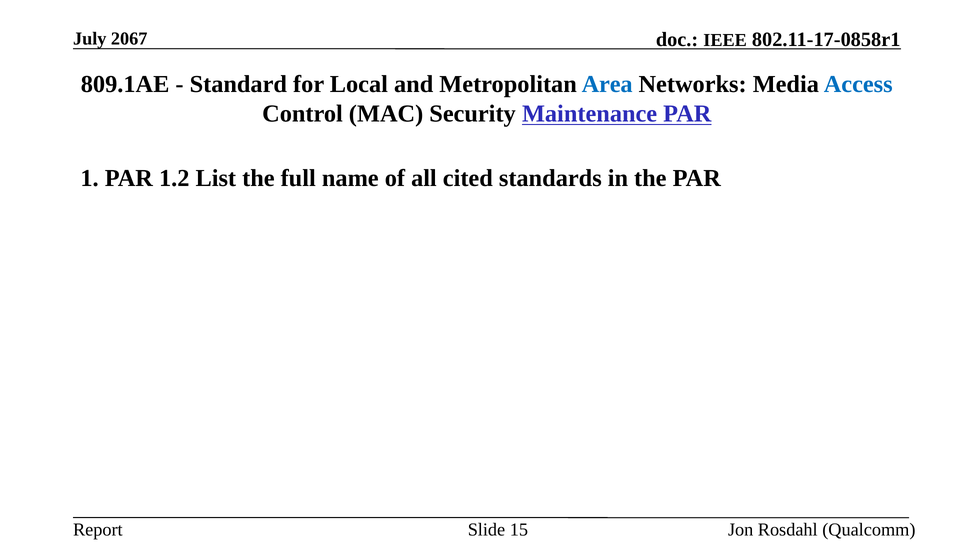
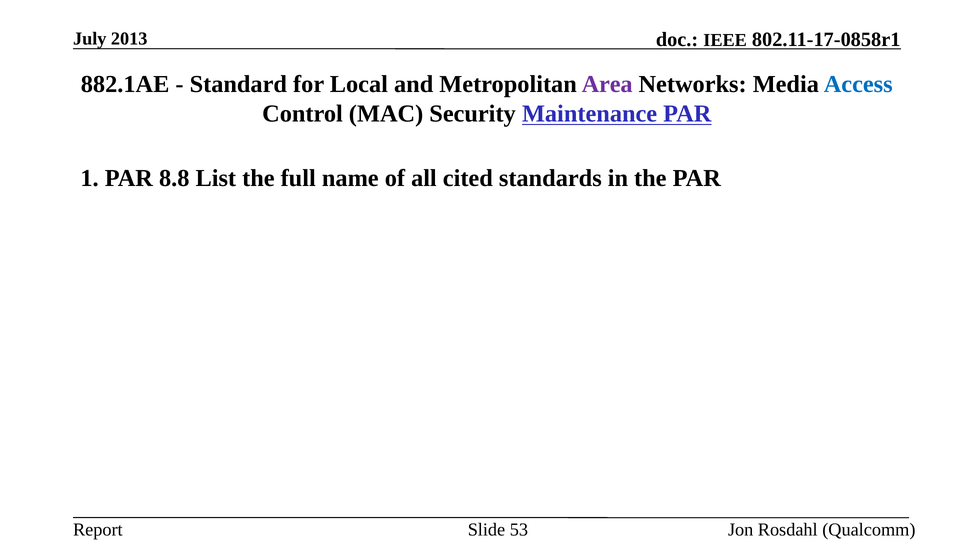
2067: 2067 -> 2013
809.1AE: 809.1AE -> 882.1AE
Area colour: blue -> purple
1.2: 1.2 -> 8.8
15: 15 -> 53
